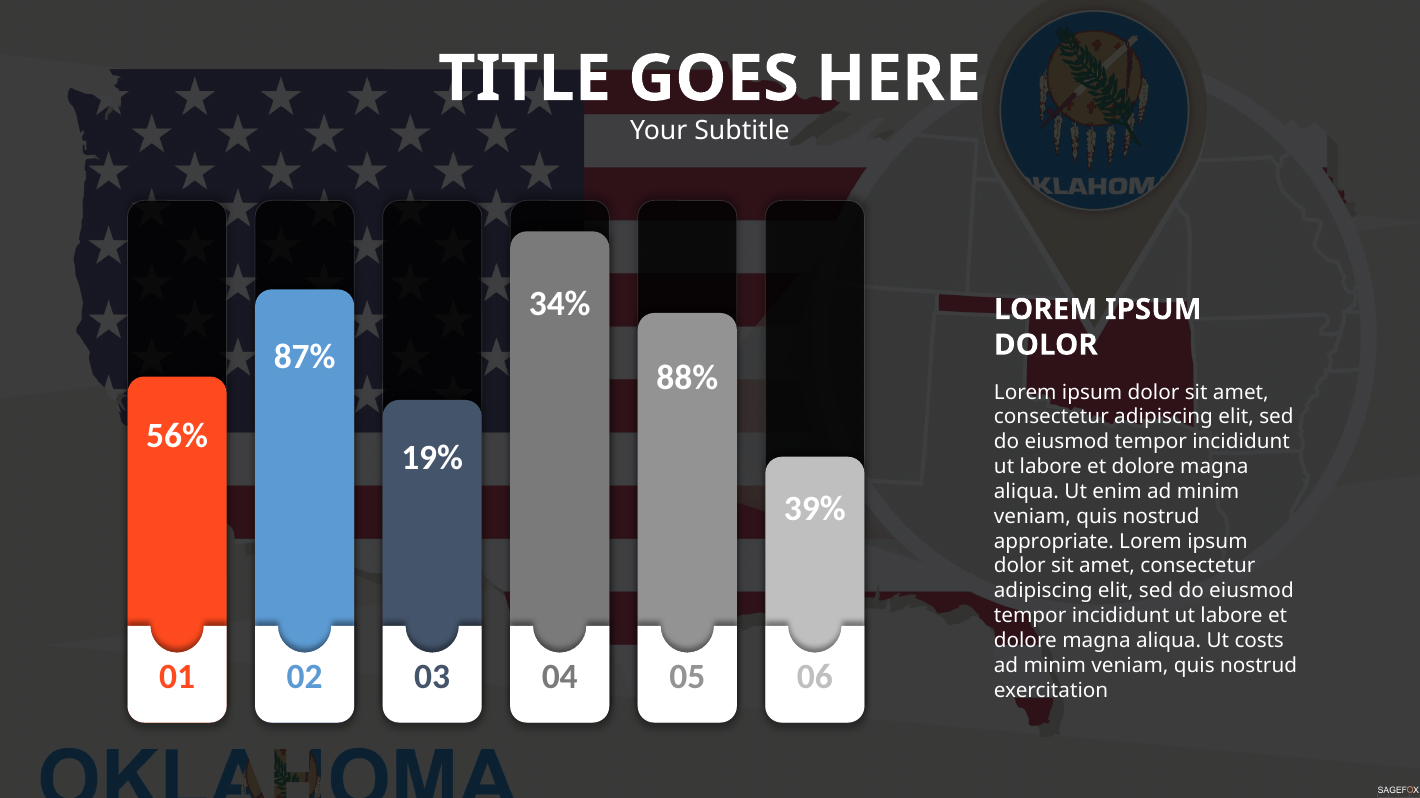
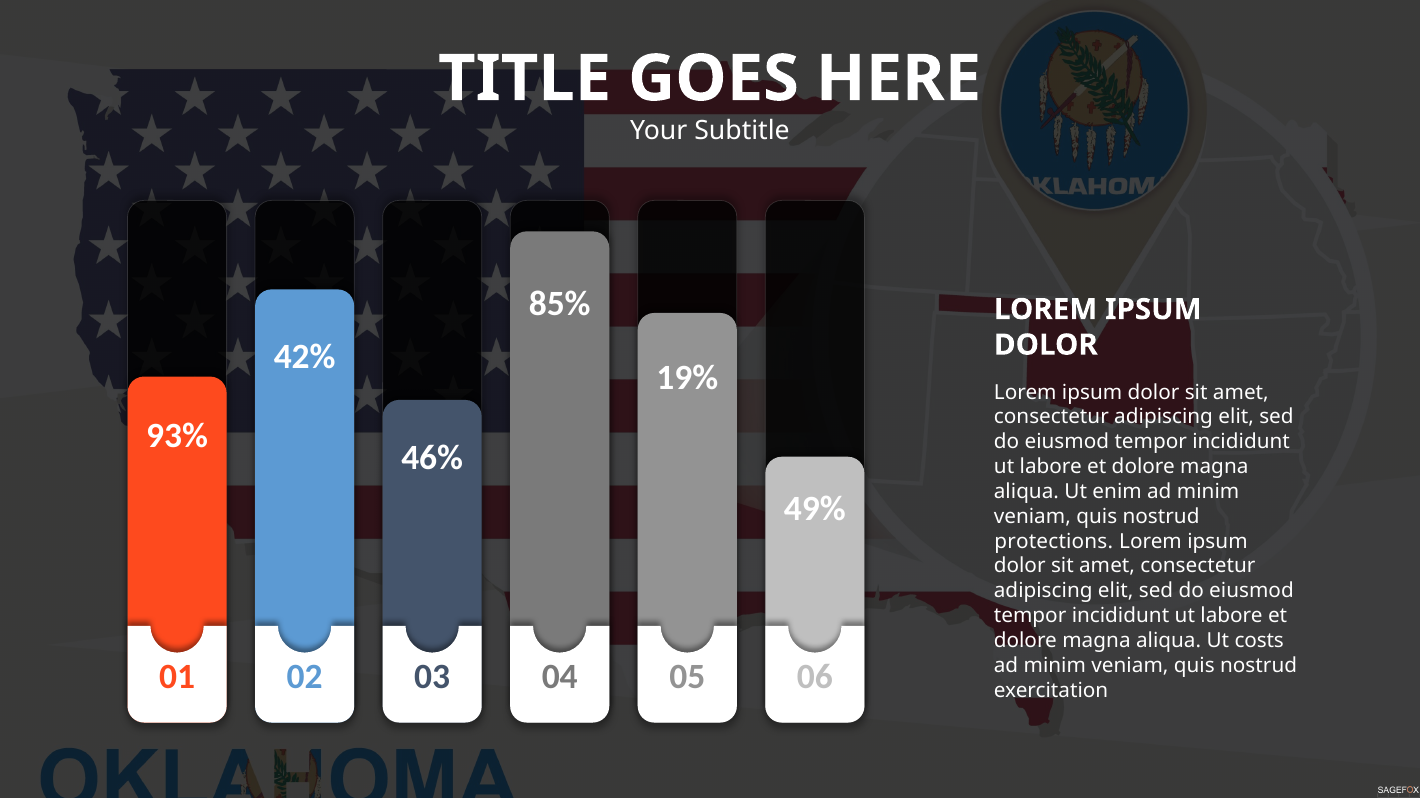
34%: 34% -> 85%
87%: 87% -> 42%
88%: 88% -> 19%
56%: 56% -> 93%
19%: 19% -> 46%
39%: 39% -> 49%
appropriate: appropriate -> protections
